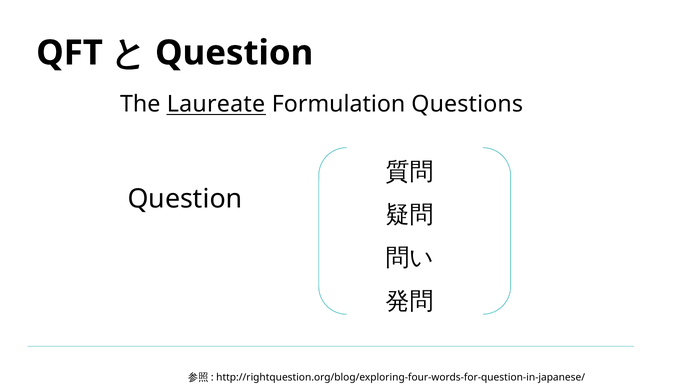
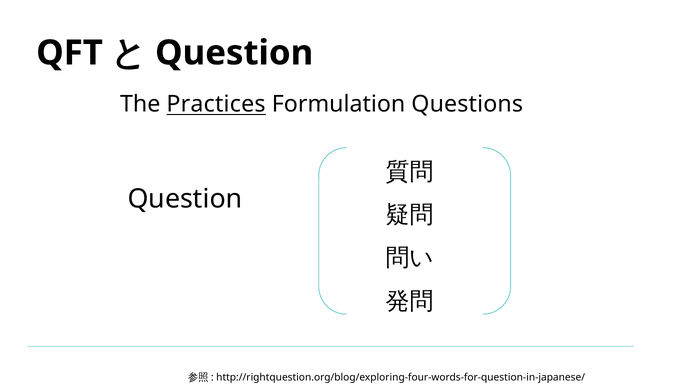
Laureate: Laureate -> Practices
